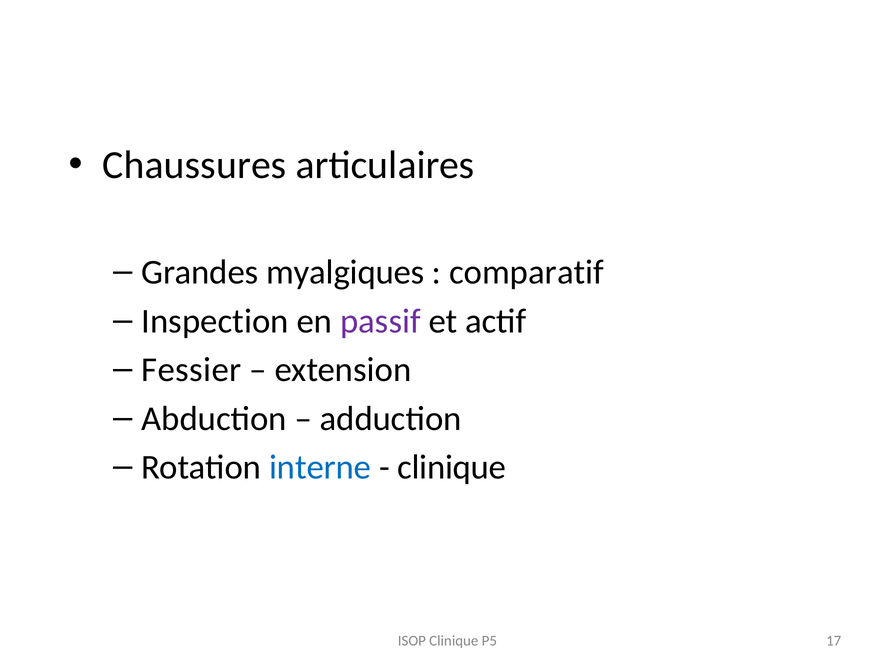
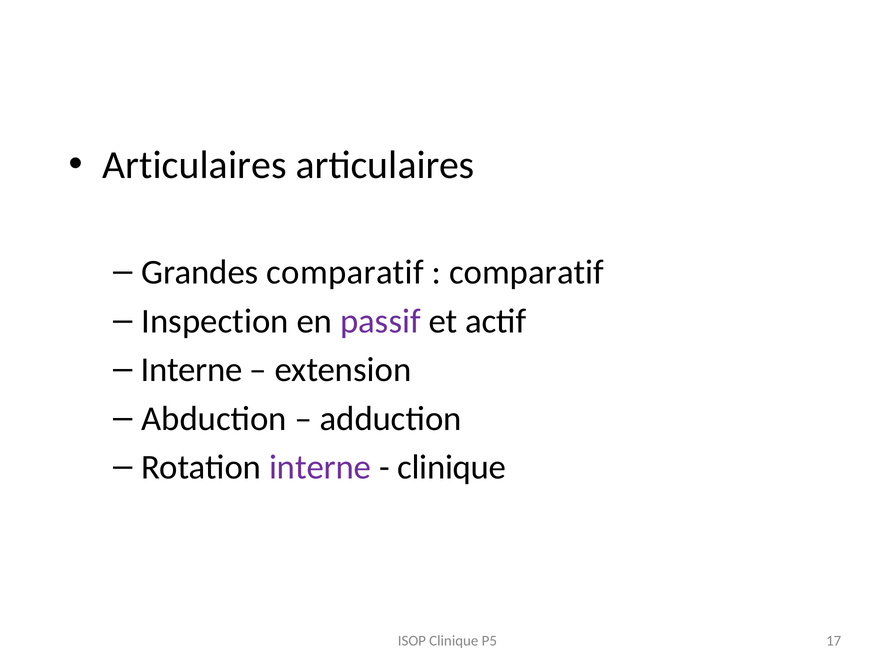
Chaussures at (194, 165): Chaussures -> Articulaires
Grandes myalgiques: myalgiques -> comparatif
Fessier at (191, 370): Fessier -> Interne
interne at (320, 468) colour: blue -> purple
